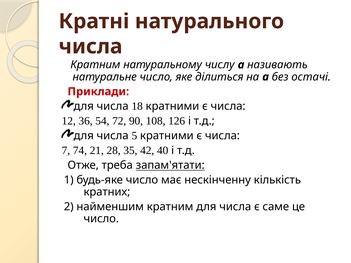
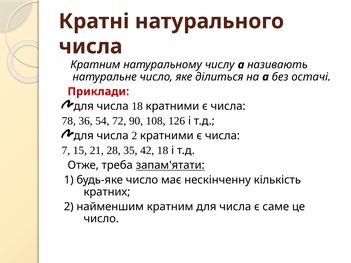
12: 12 -> 78
числа 5: 5 -> 2
74: 74 -> 15
42 40: 40 -> 18
